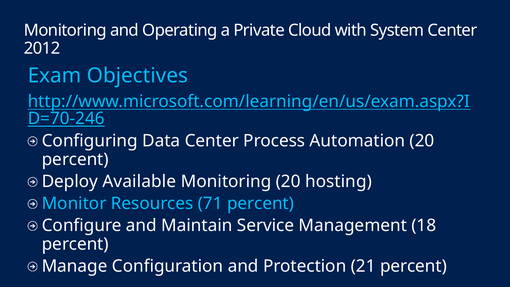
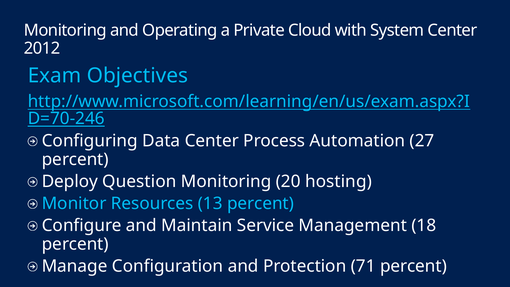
Automation 20: 20 -> 27
Available: Available -> Question
71: 71 -> 13
21: 21 -> 71
